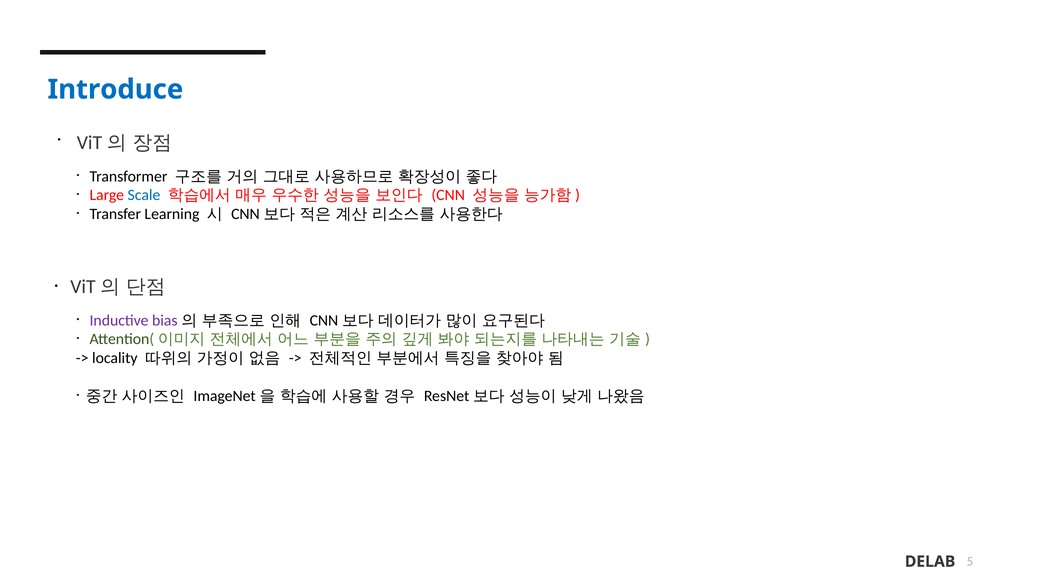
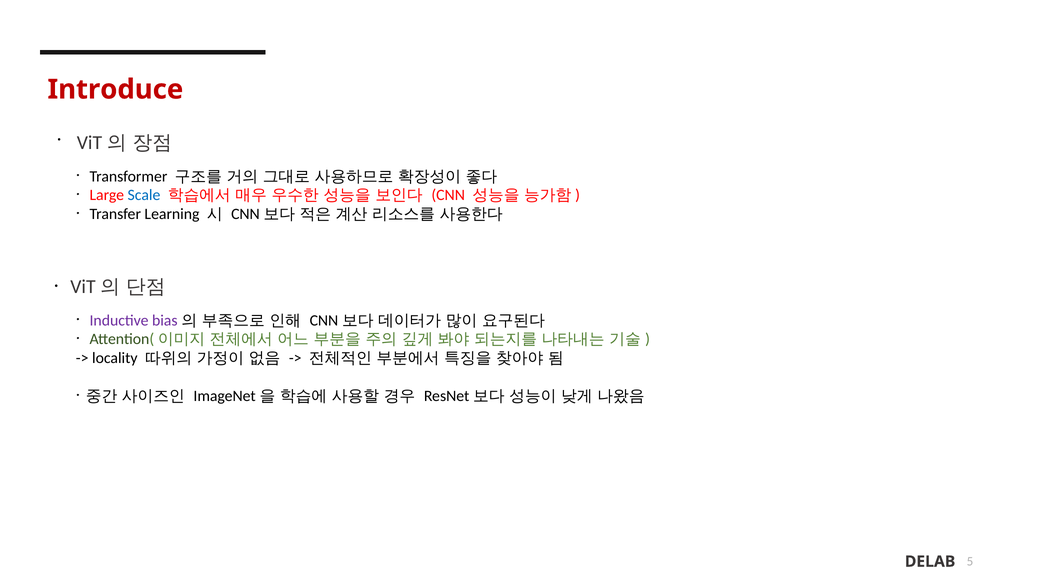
Introduce colour: blue -> red
